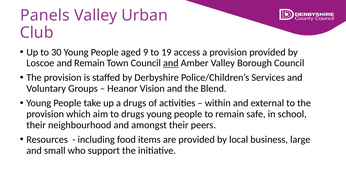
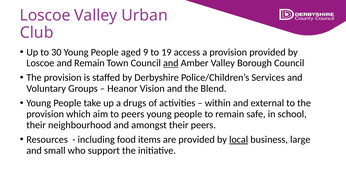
Panels at (45, 15): Panels -> Loscoe
to drugs: drugs -> peers
local underline: none -> present
